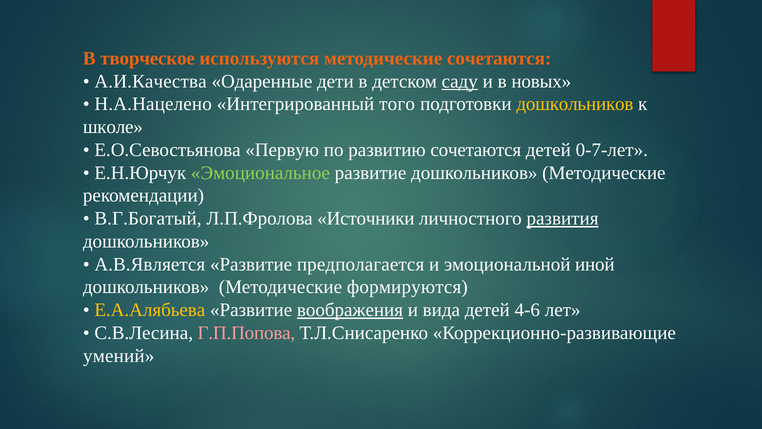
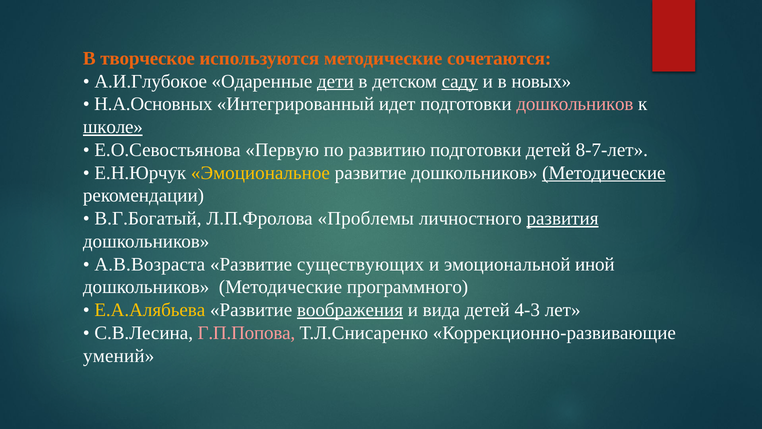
А.И.Качества: А.И.Качества -> А.И.Глубокое
дети underline: none -> present
Н.А.Нацелено: Н.А.Нацелено -> Н.А.Основных
того: того -> идет
дошкольников at (575, 104) colour: yellow -> pink
школе underline: none -> present
развитию сочетаются: сочетаются -> подготовки
0-7-лет: 0-7-лет -> 8-7-лет
Эмоциональное colour: light green -> yellow
Методические at (604, 173) underline: none -> present
Источники: Источники -> Проблемы
А.В.Является: А.В.Является -> А.В.Возраста
предполагается: предполагается -> существующих
формируются: формируются -> программного
4-6: 4-6 -> 4-3
